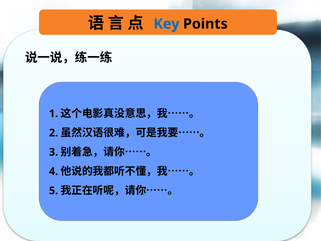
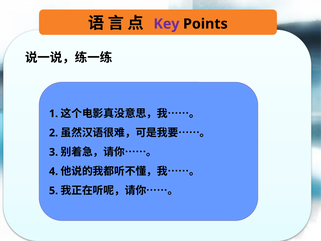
Key colour: blue -> purple
